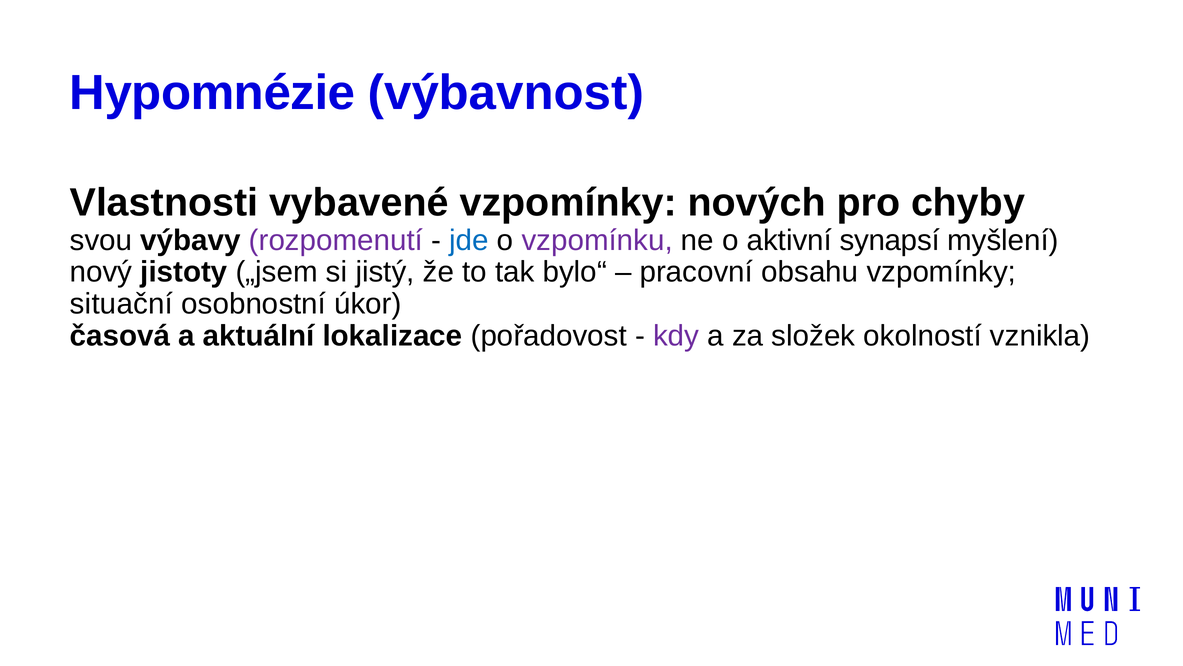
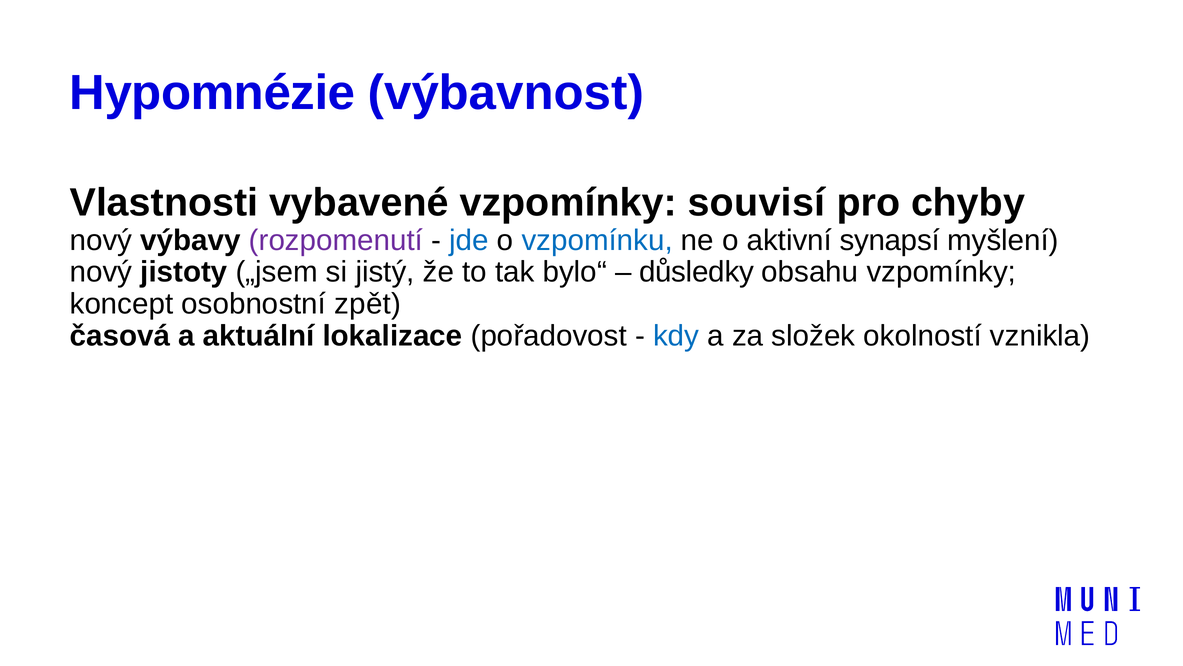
nových: nových -> souvisí
svou at (101, 240): svou -> nový
vzpomínku colour: purple -> blue
pracovní: pracovní -> důsledky
situační: situační -> koncept
úkor: úkor -> zpět
kdy colour: purple -> blue
